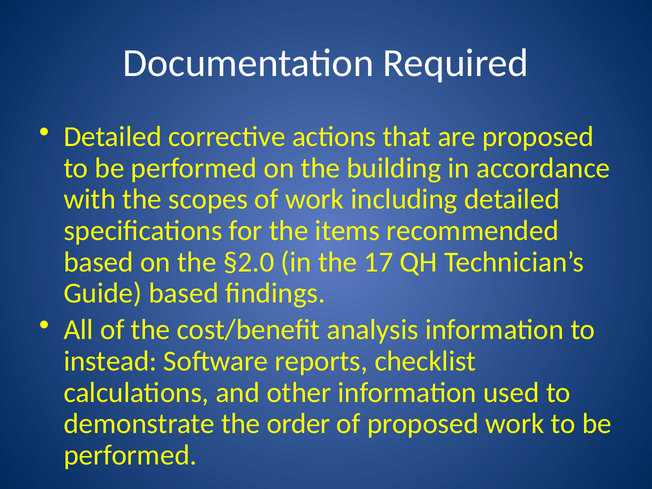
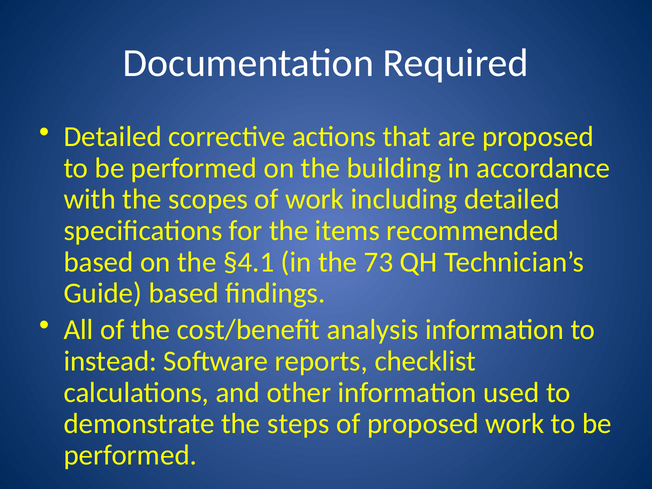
§2.0: §2.0 -> §4.1
17: 17 -> 73
order: order -> steps
